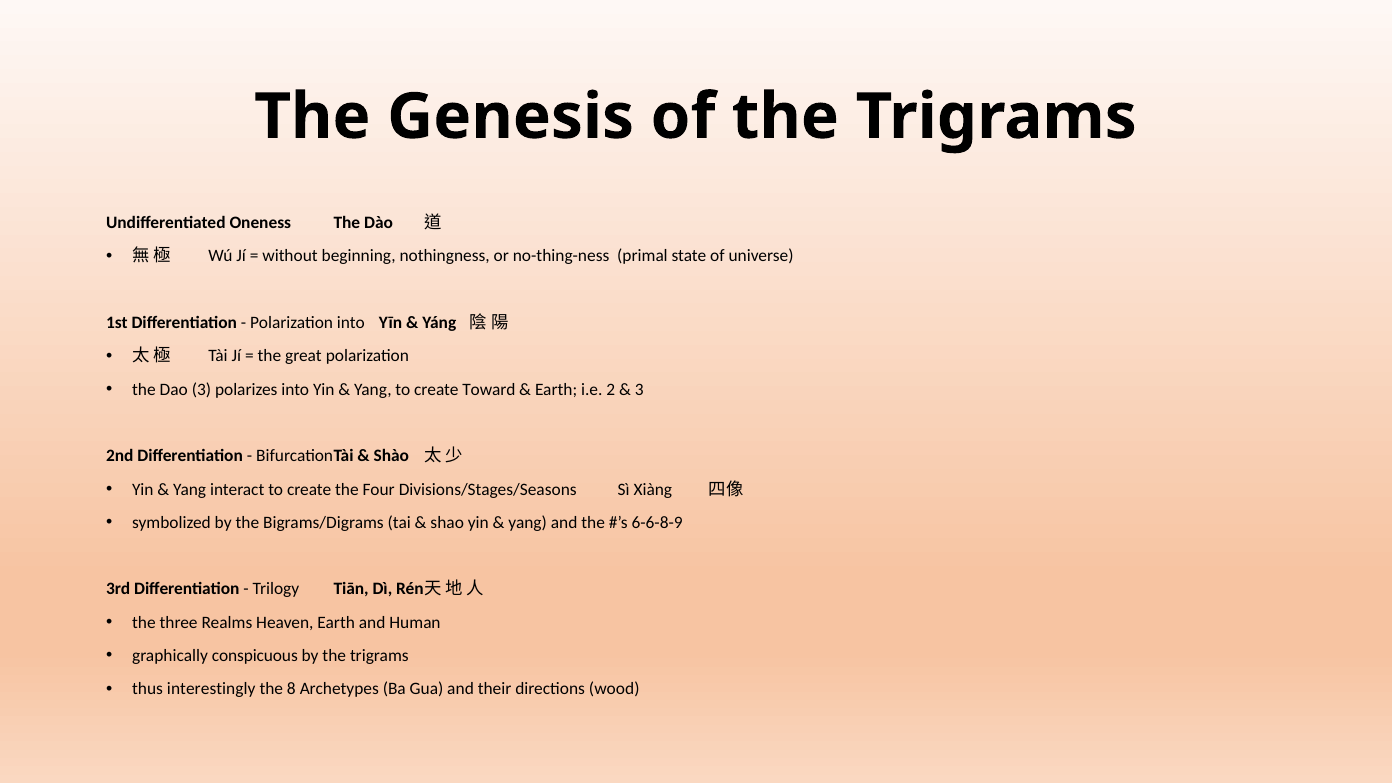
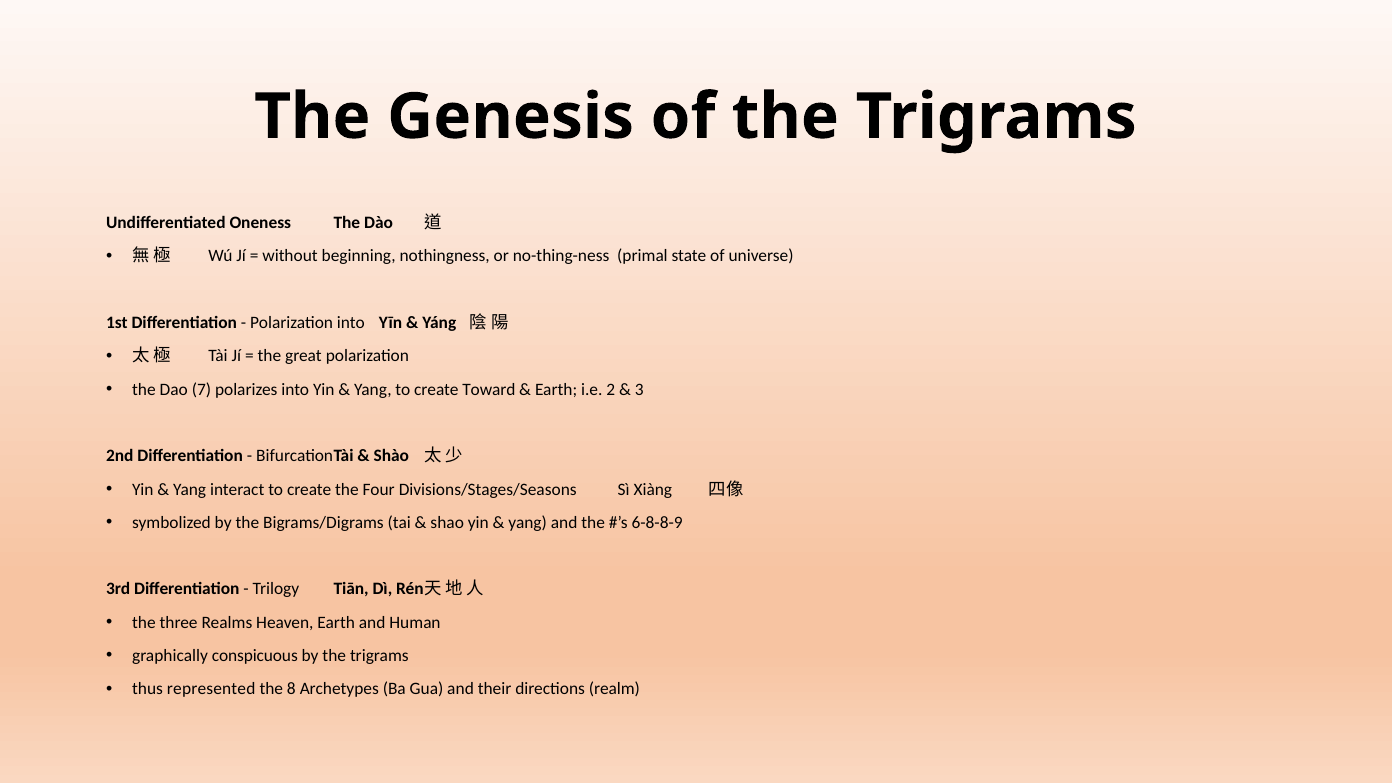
Dao 3: 3 -> 7
6-6-8-9: 6-6-8-9 -> 6-8-8-9
interestingly: interestingly -> represented
wood: wood -> realm
